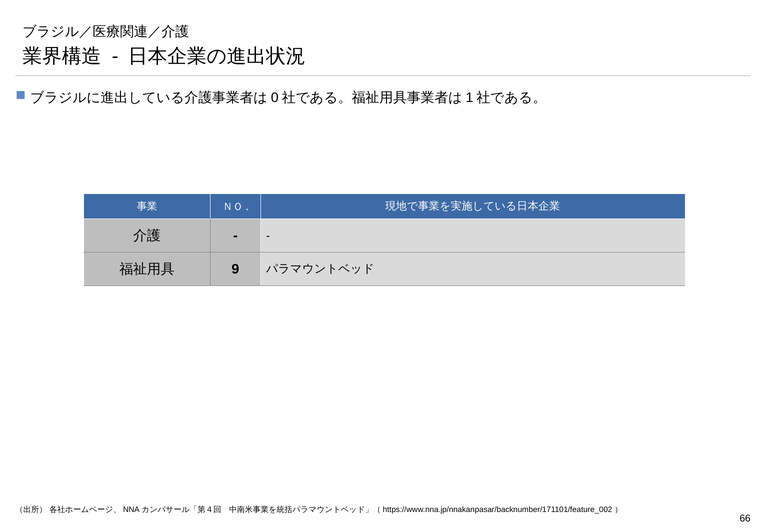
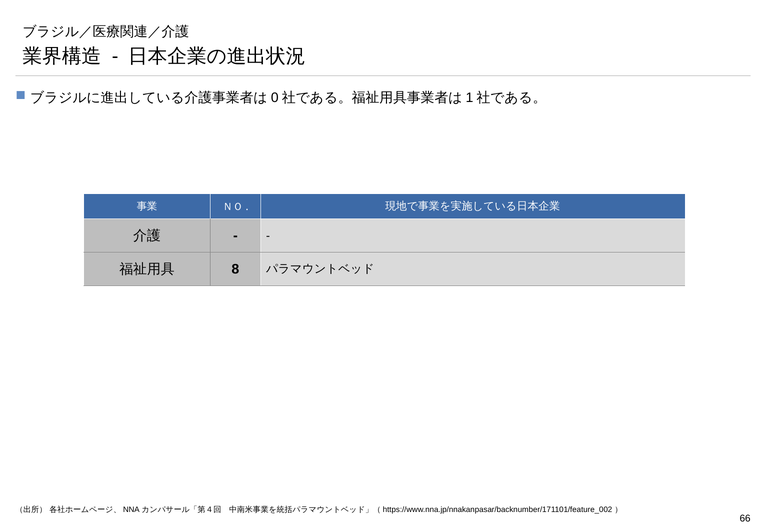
9: 9 -> 8
